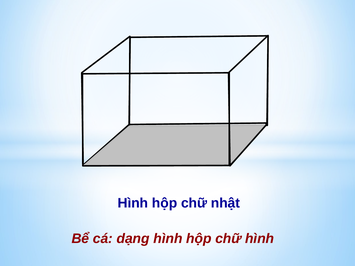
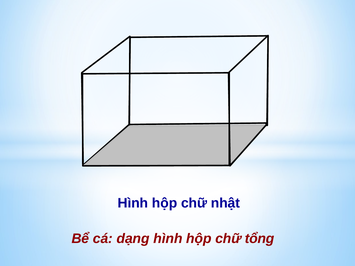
chữ hình: hình -> tổng
